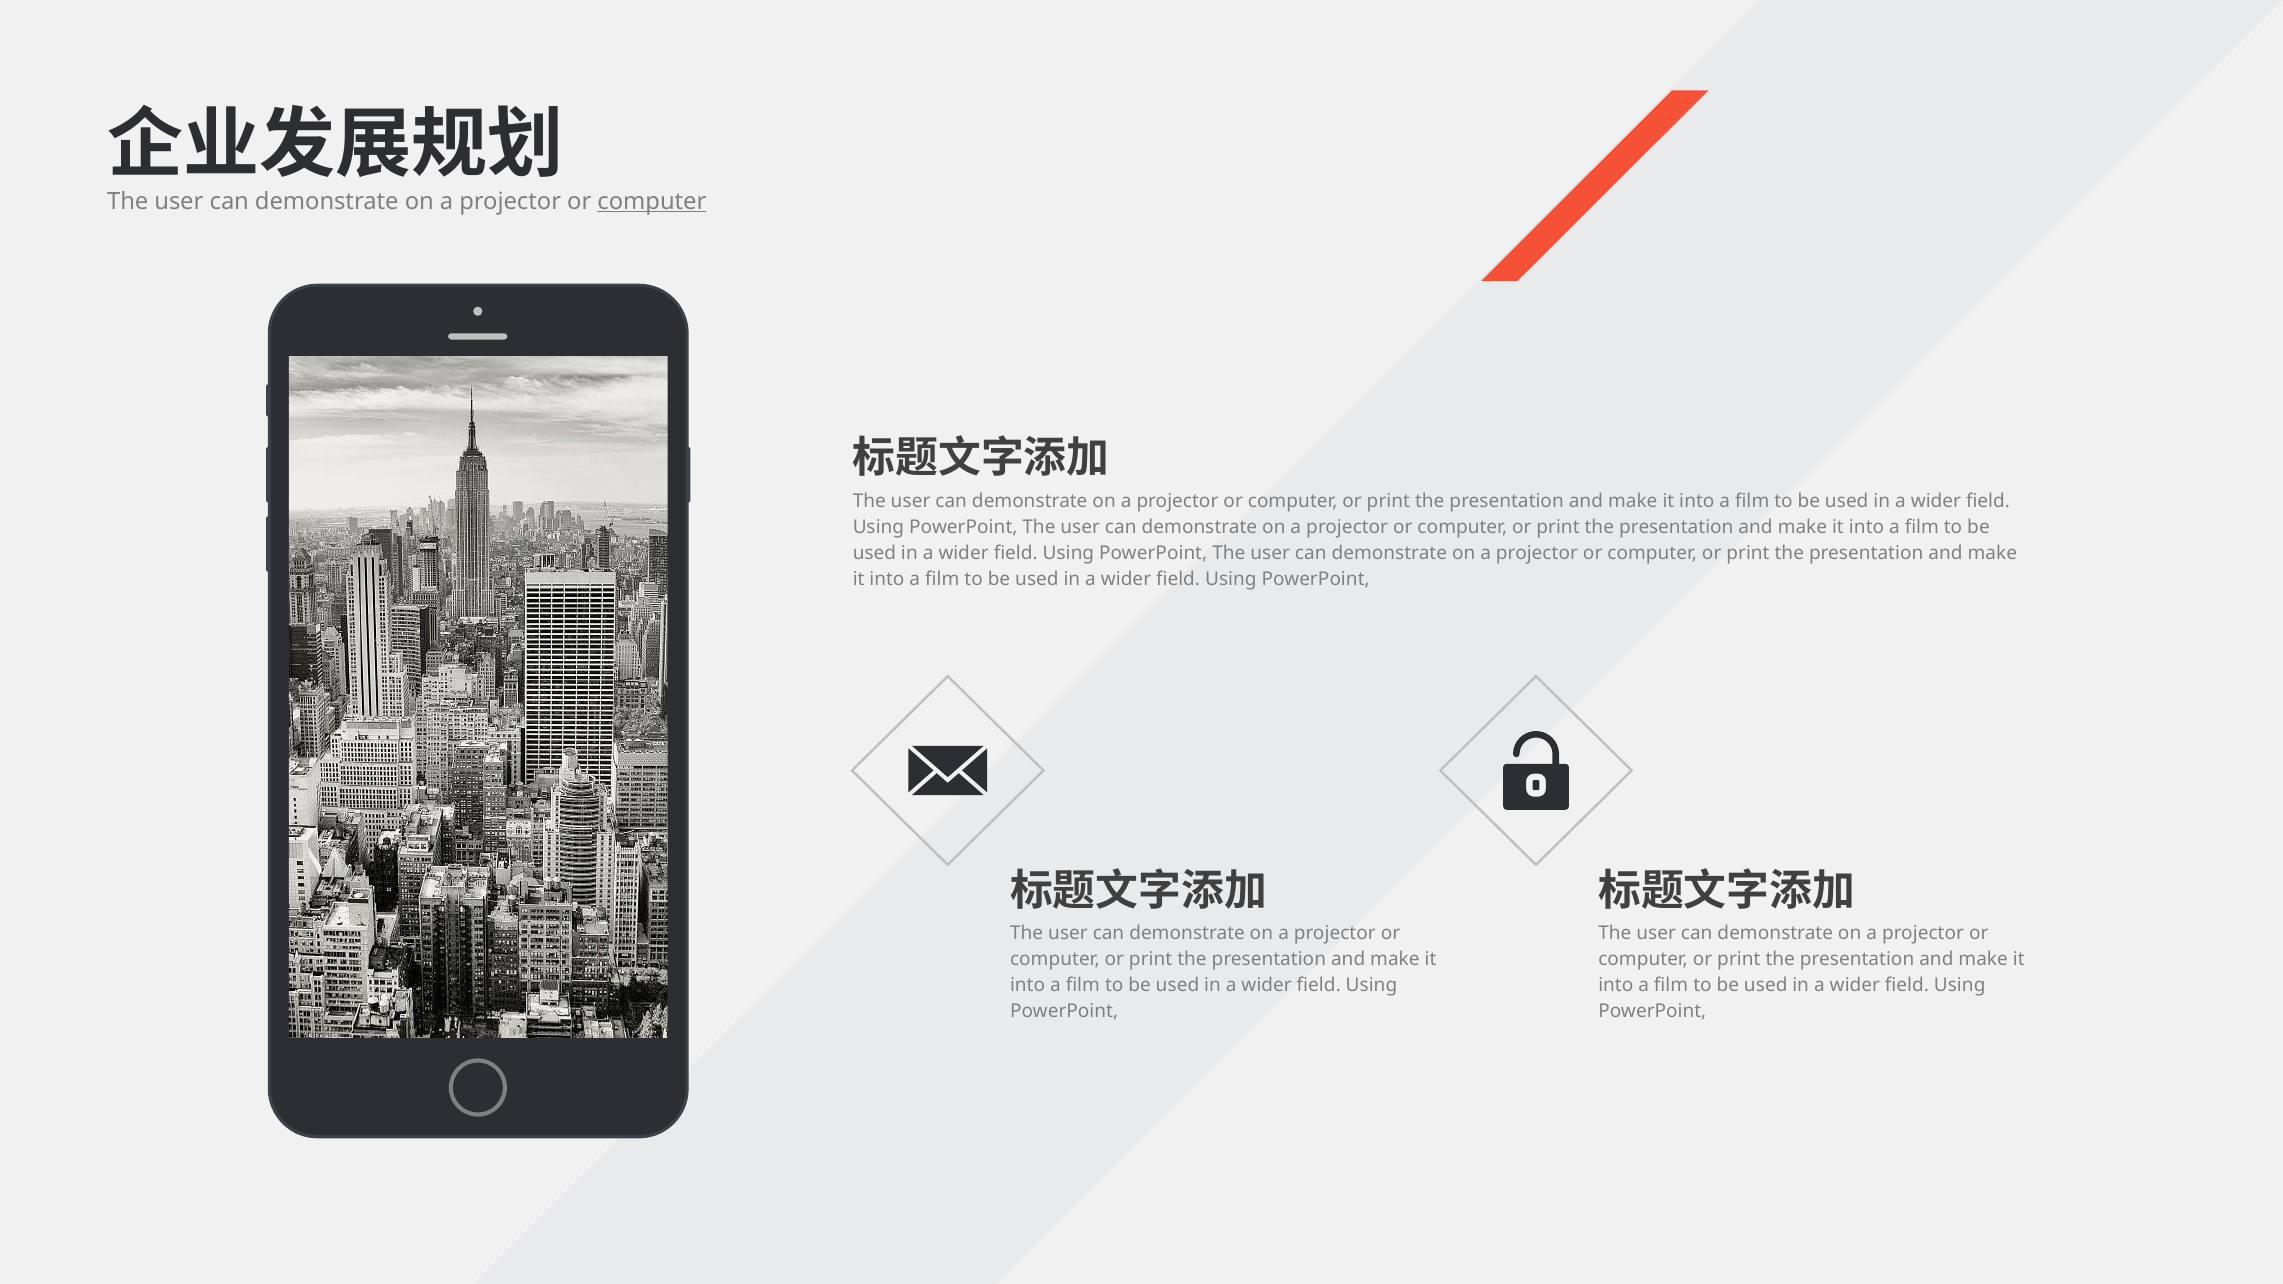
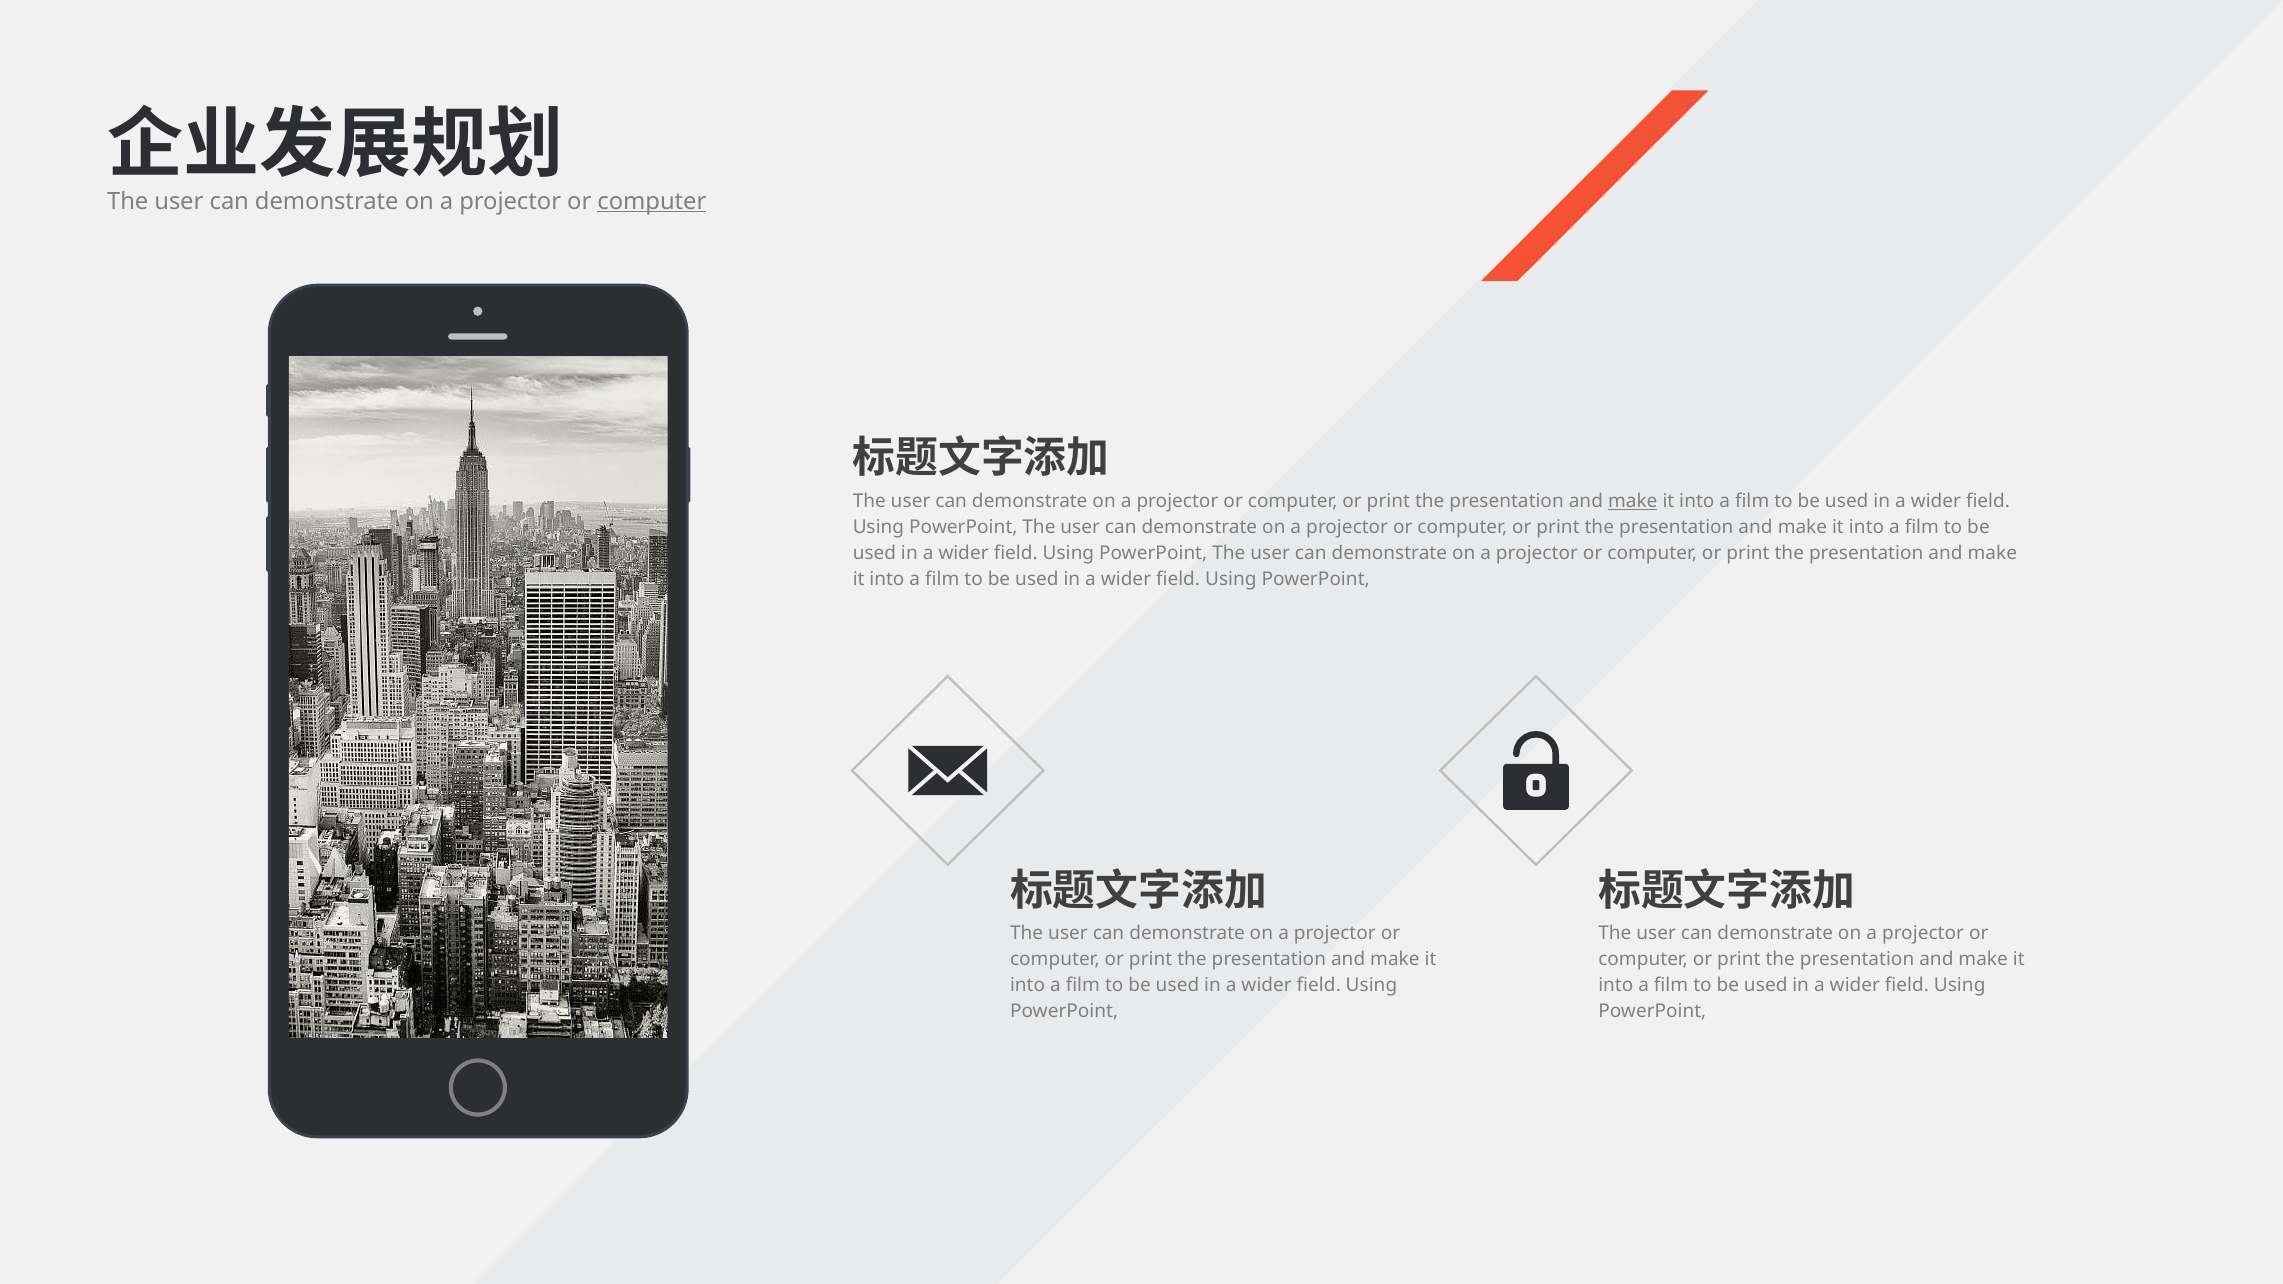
make at (1633, 501) underline: none -> present
